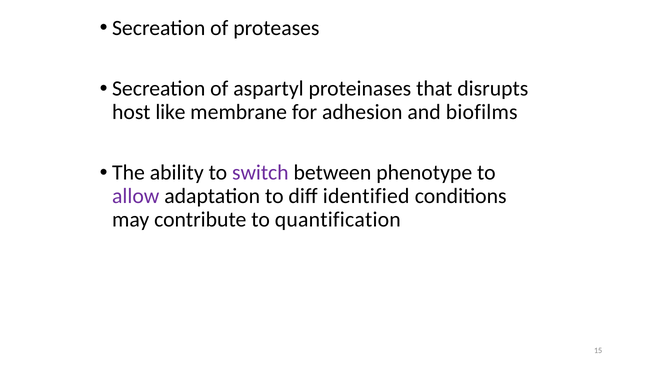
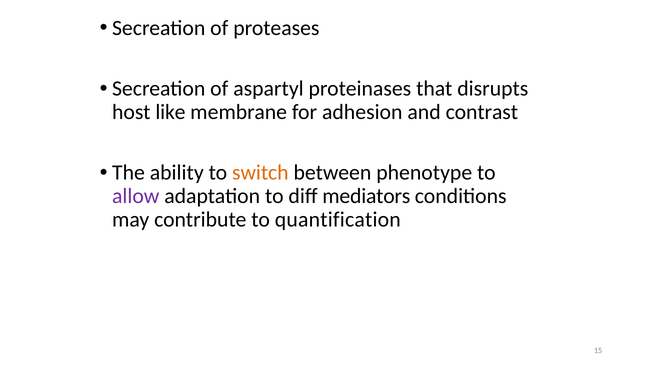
biofilms: biofilms -> contrast
switch colour: purple -> orange
identified: identified -> mediators
